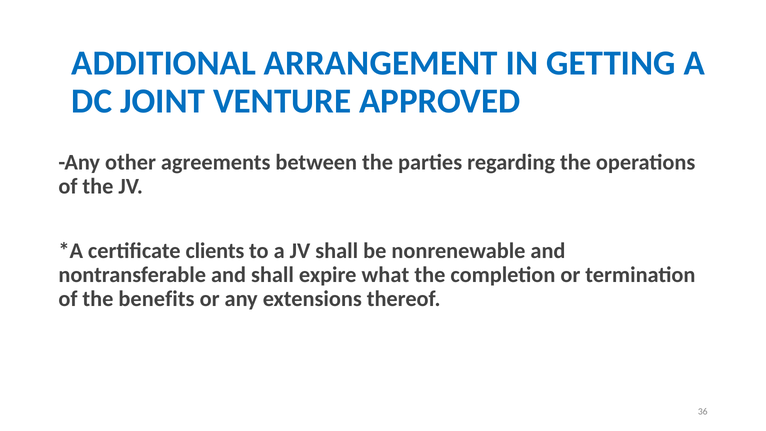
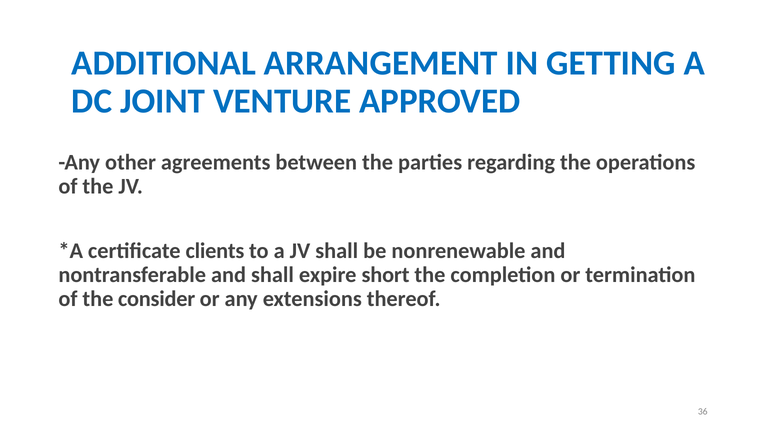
what: what -> short
benefits: benefits -> consider
